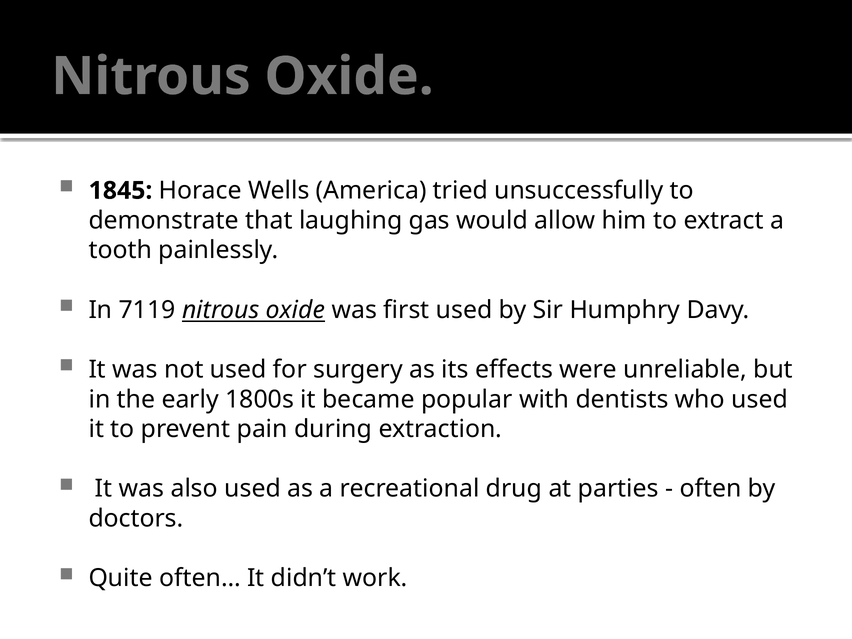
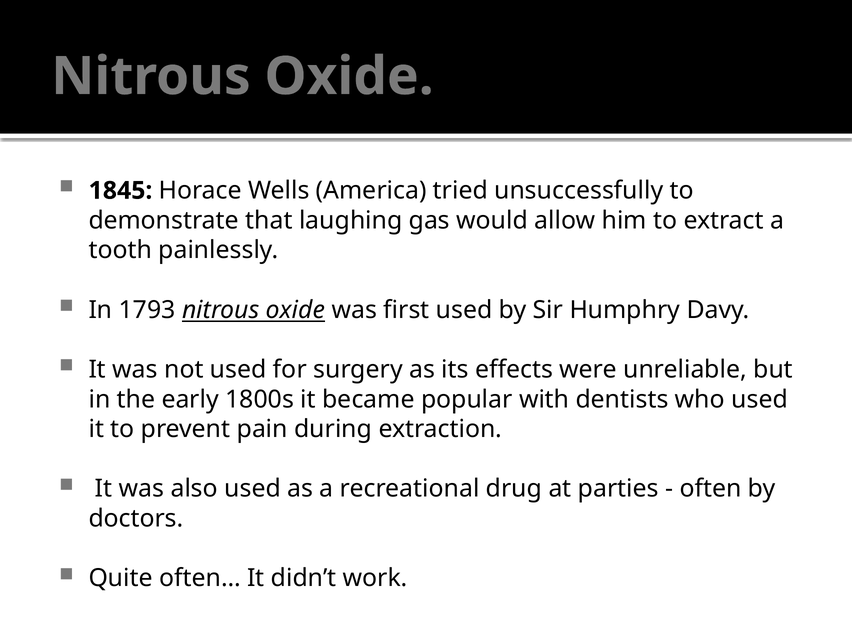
7119: 7119 -> 1793
